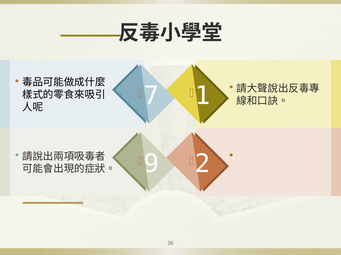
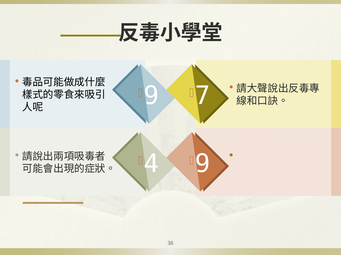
7 at (151, 96): 7 -> 9
1: 1 -> 7
9: 9 -> 4
2 at (202, 164): 2 -> 9
